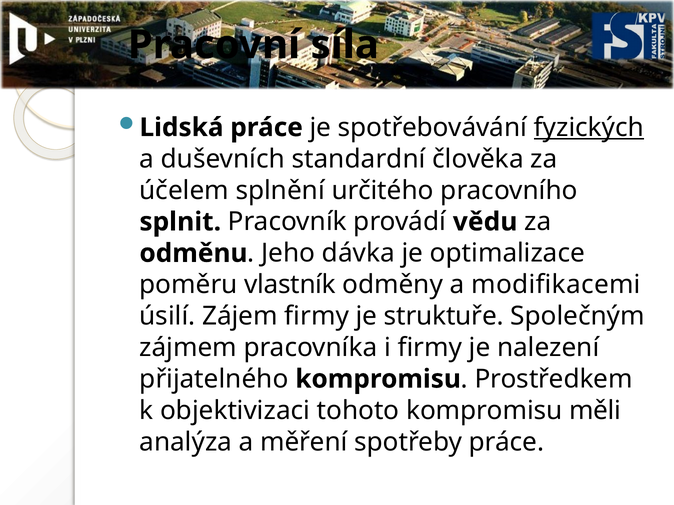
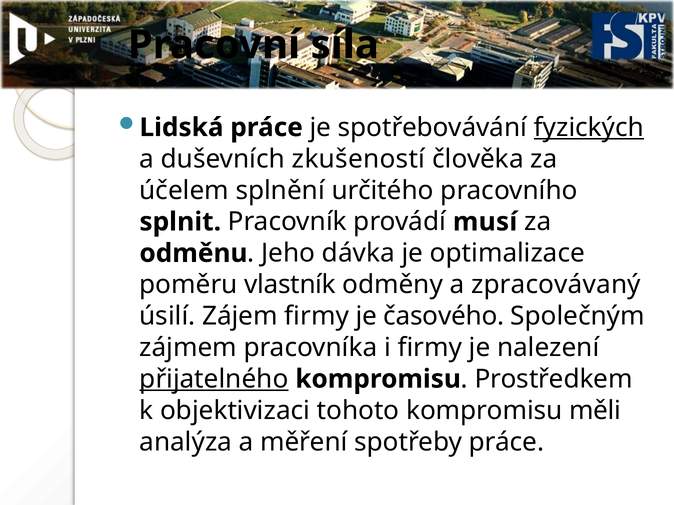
standardní: standardní -> zkušeností
vědu: vědu -> musí
modifikacemi: modifikacemi -> zpracovávaný
struktuře: struktuře -> časového
přijatelného underline: none -> present
